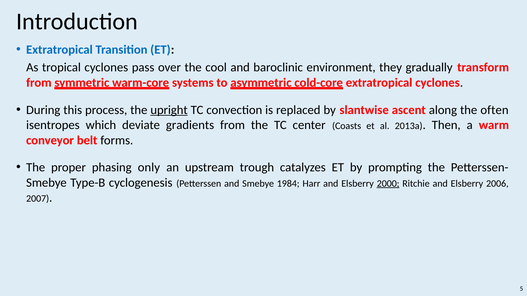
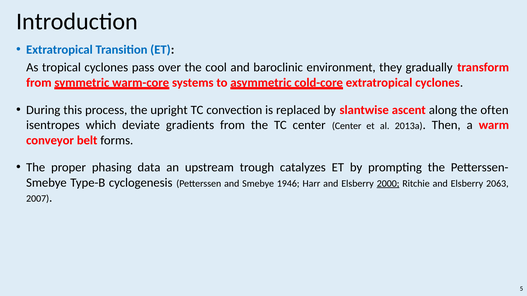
upright underline: present -> none
center Coasts: Coasts -> Center
only: only -> data
1984: 1984 -> 1946
2006: 2006 -> 2063
